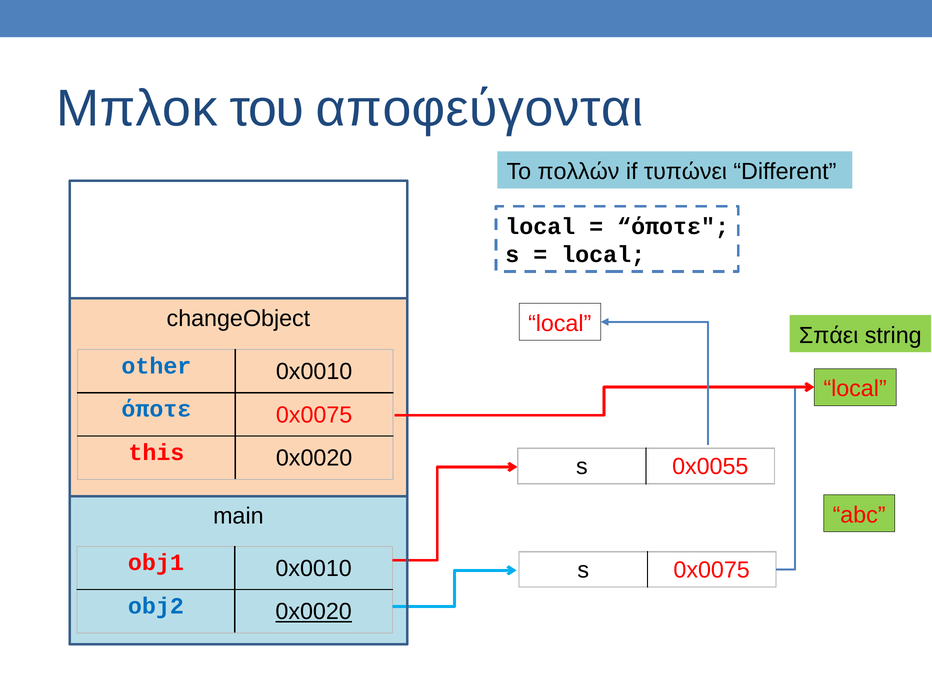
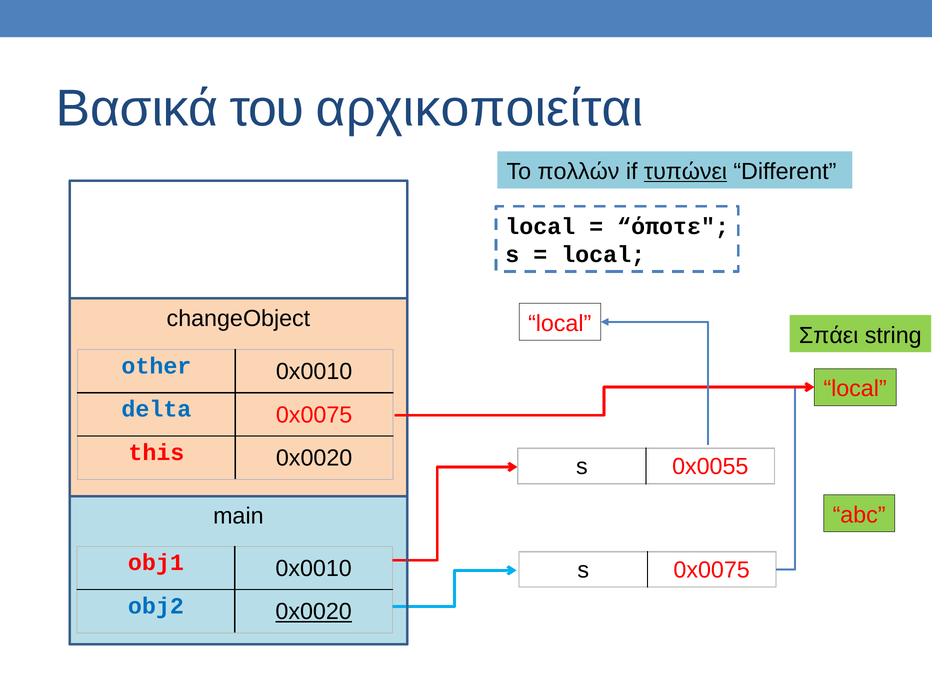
Μπλοκ: Μπλοκ -> Βασικά
αποφεύγονται: αποφεύγονται -> αρχικοποιείται
τυπώνει underline: none -> present
όποτε at (156, 409): όποτε -> delta
